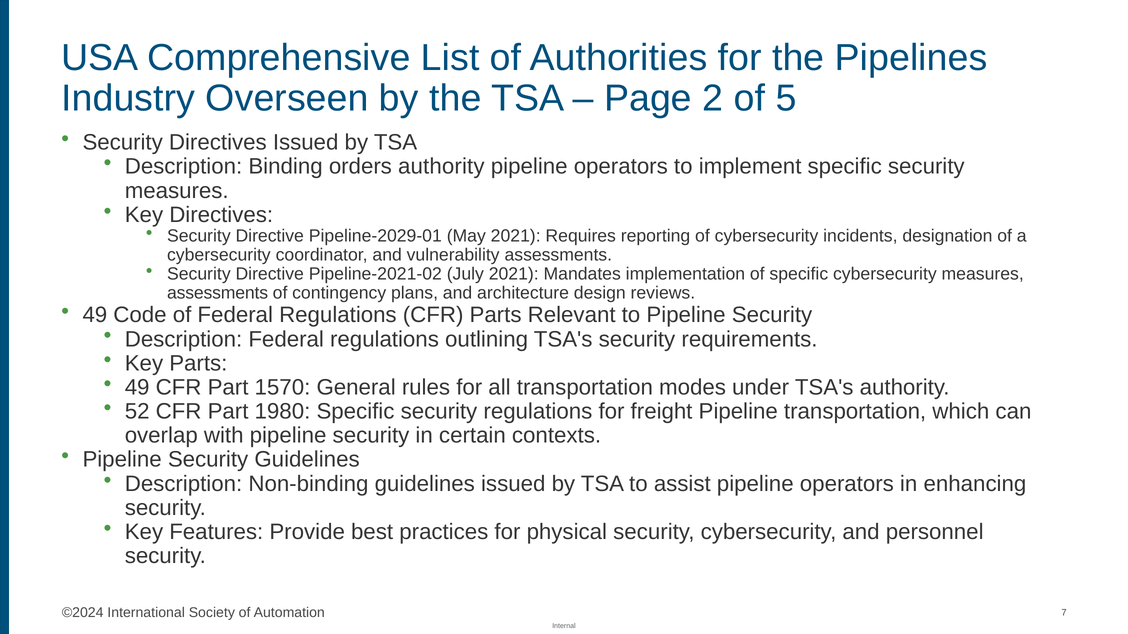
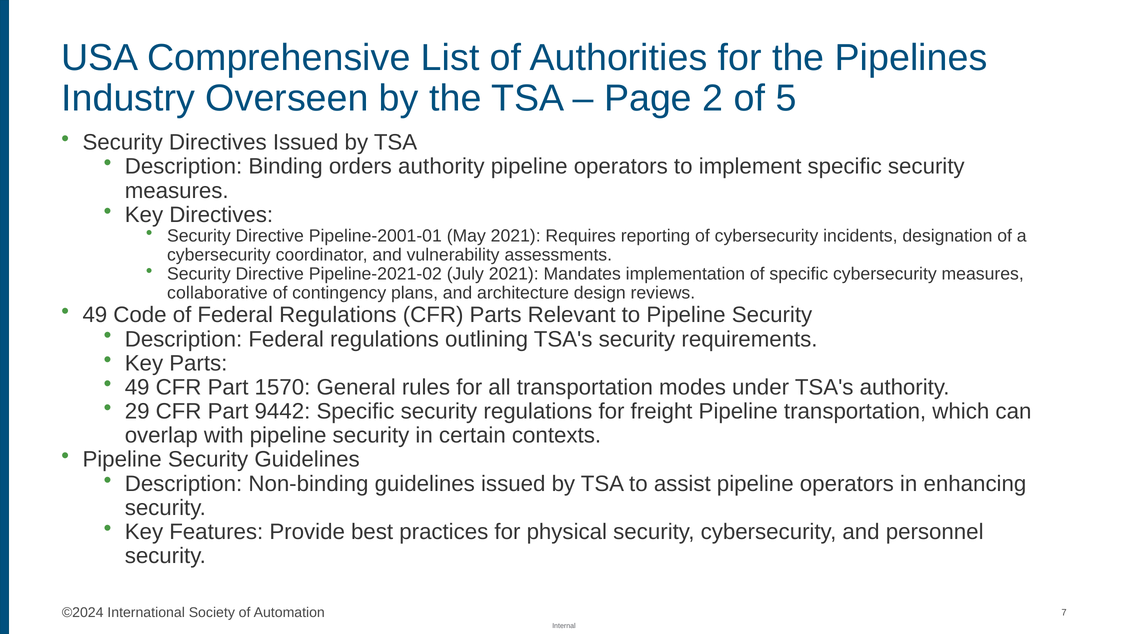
Pipeline-2029-01: Pipeline-2029-01 -> Pipeline-2001-01
assessments at (218, 293): assessments -> collaborative
52: 52 -> 29
1980: 1980 -> 9442
